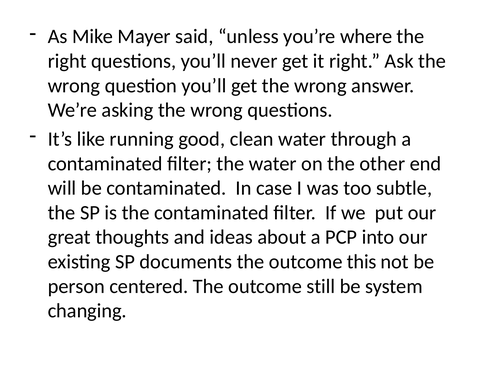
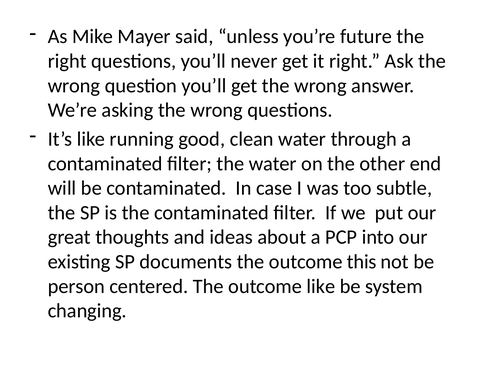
where: where -> future
outcome still: still -> like
